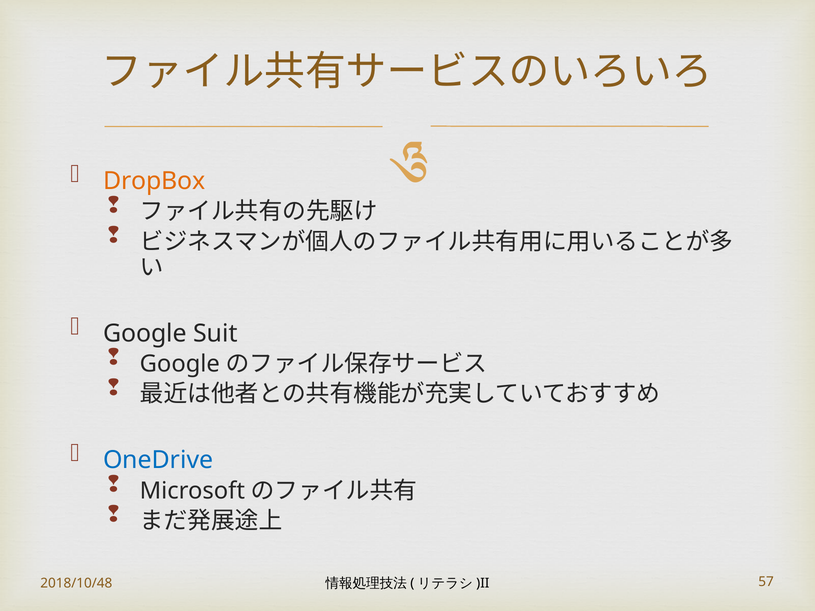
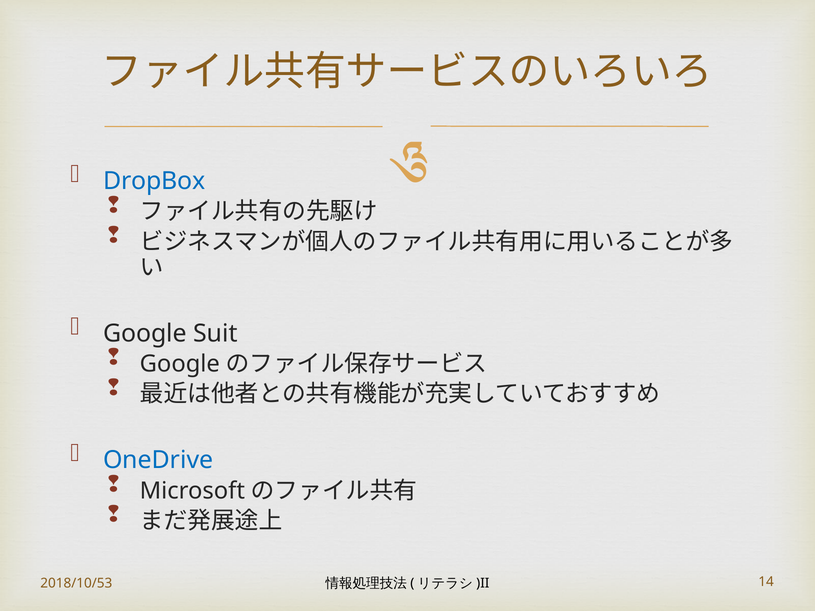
DropBox colour: orange -> blue
2018/10/48: 2018/10/48 -> 2018/10/53
57: 57 -> 14
